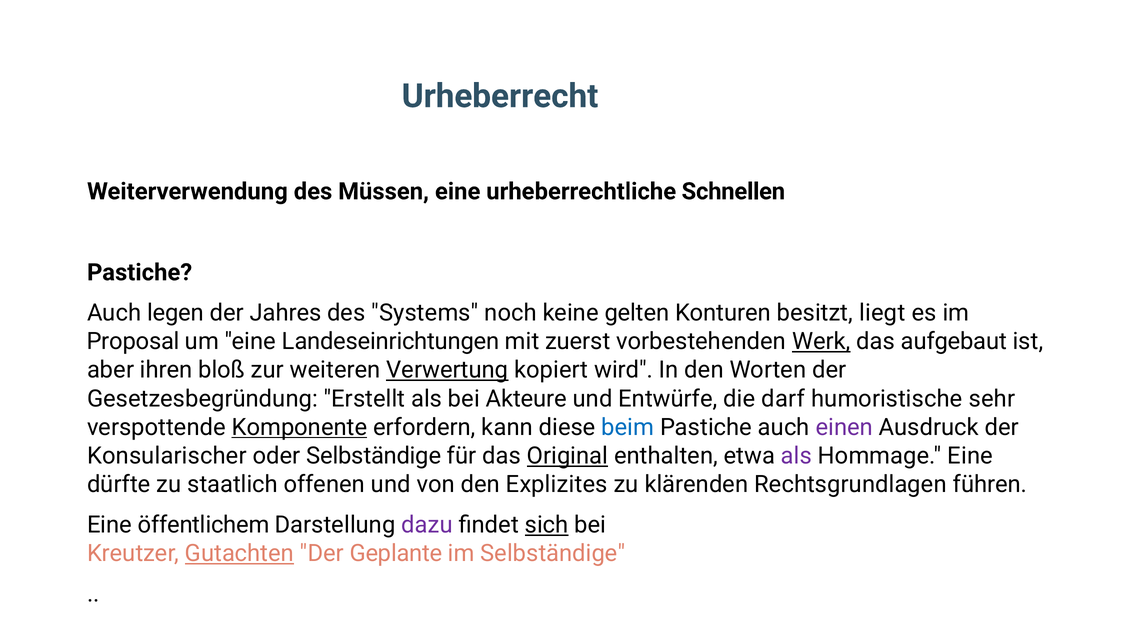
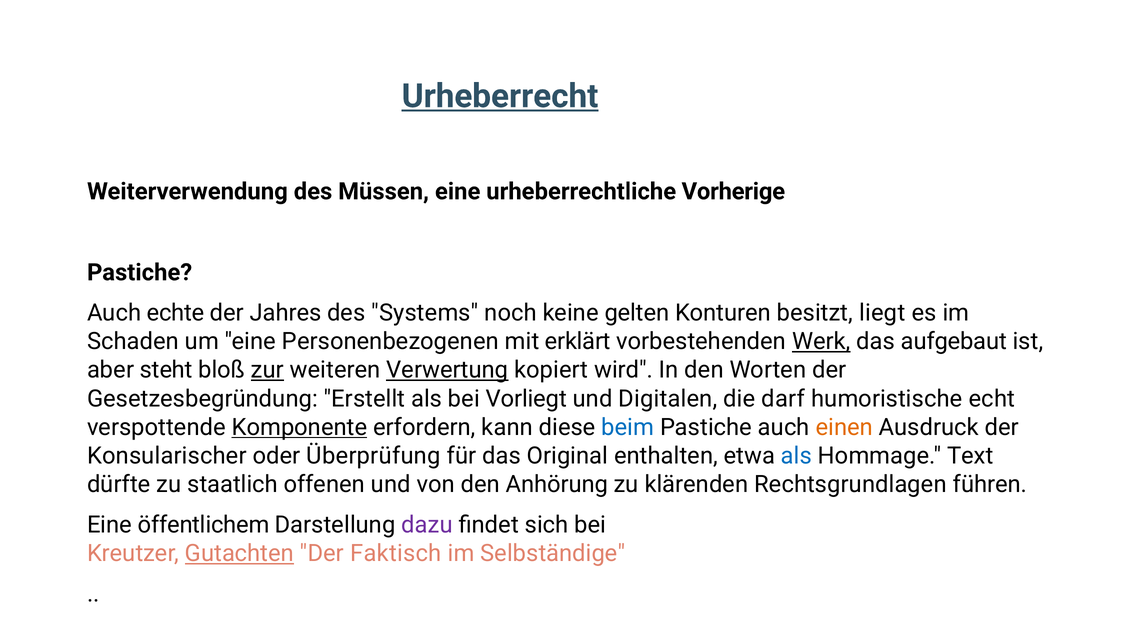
Urheberrecht underline: none -> present
Schnellen: Schnellen -> Vorherige
legen: legen -> echte
Proposal: Proposal -> Schaden
Landeseinrichtungen: Landeseinrichtungen -> Personenbezogenen
zuerst: zuerst -> erklärt
ihren: ihren -> steht
zur underline: none -> present
Akteure: Akteure -> Vorliegt
Entwürfe: Entwürfe -> Digitalen
sehr: sehr -> echt
einen colour: purple -> orange
oder Selbständige: Selbständige -> Überprüfung
Original underline: present -> none
als at (796, 455) colour: purple -> blue
Hommage Eine: Eine -> Text
Explizites: Explizites -> Anhörung
sich underline: present -> none
Geplante: Geplante -> Faktisch
